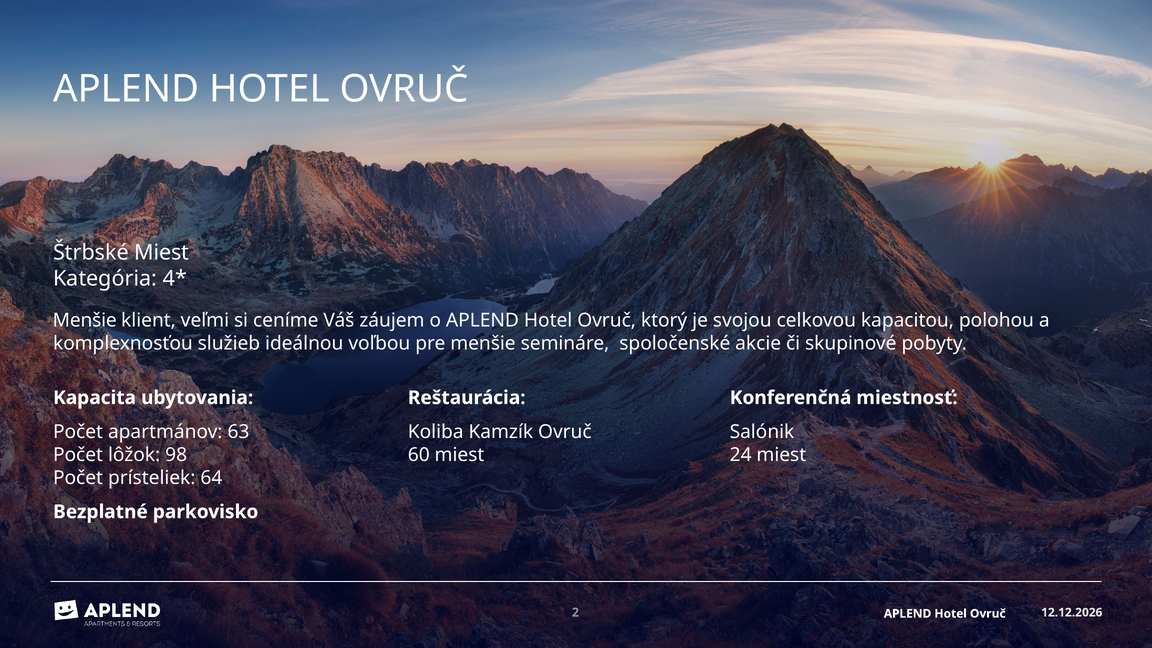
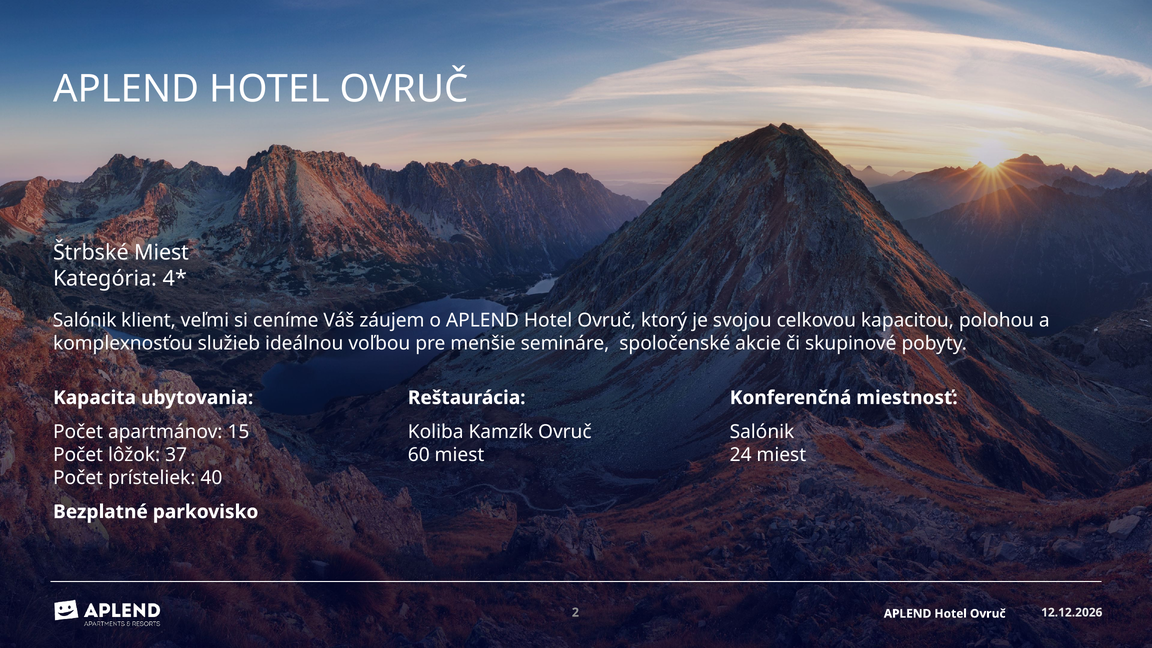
Menšie at (85, 320): Menšie -> Salónik
63: 63 -> 15
98: 98 -> 37
64: 64 -> 40
